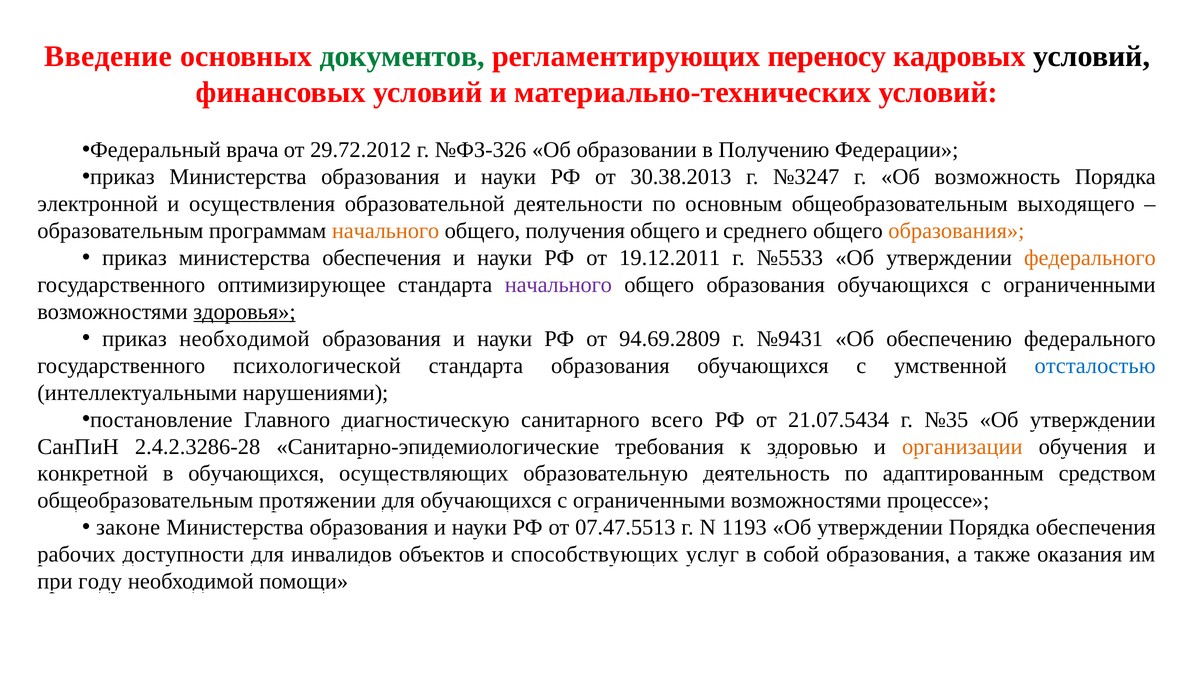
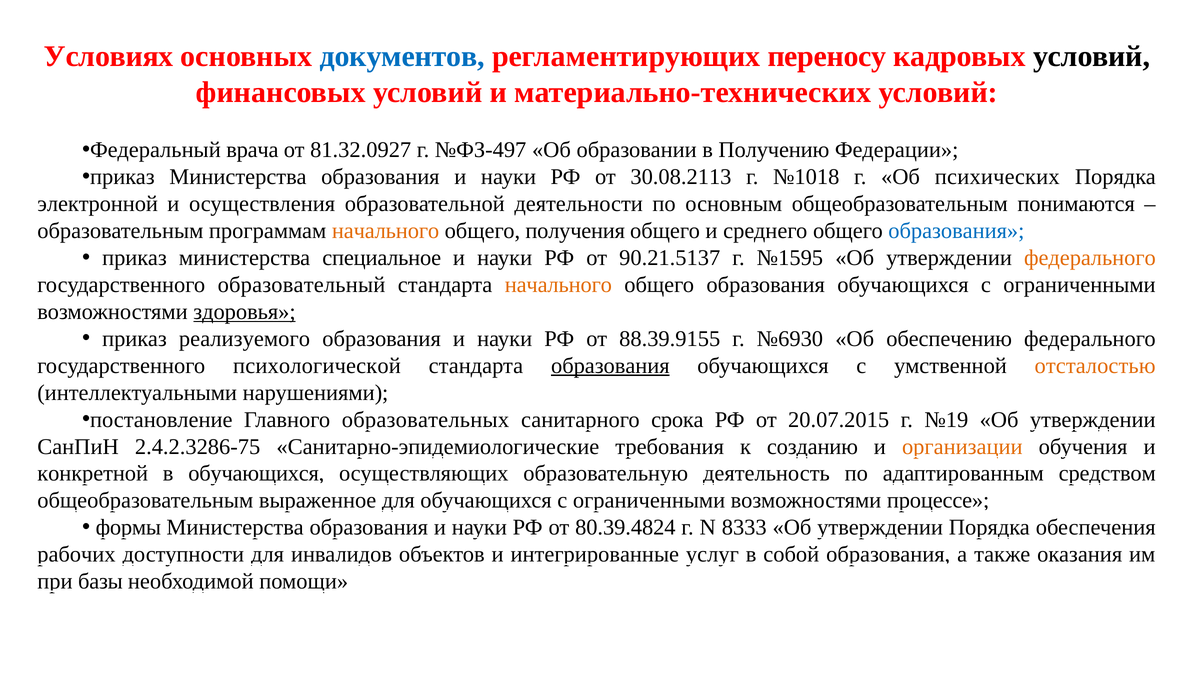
Введение: Введение -> Условиях
документов colour: green -> blue
29.72.2012: 29.72.2012 -> 81.32.0927
№ФЗ-326: №ФЗ-326 -> №ФЗ-497
30.38.2013: 30.38.2013 -> 30.08.2113
№3247: №3247 -> №1018
возможность: возможность -> психических
выходящего: выходящего -> понимаются
образования at (956, 231) colour: orange -> blue
министерства обеспечения: обеспечения -> специальное
19.12.2011: 19.12.2011 -> 90.21.5137
№5533: №5533 -> №1595
оптимизирующее: оптимизирующее -> образовательный
начального at (558, 285) colour: purple -> orange
приказ необходимой: необходимой -> реализуемого
94.69.2809: 94.69.2809 -> 88.39.9155
№9431: №9431 -> №6930
образования at (610, 366) underline: none -> present
отсталостью colour: blue -> orange
диагностическую: диагностическую -> образовательных
всего: всего -> срока
21.07.5434: 21.07.5434 -> 20.07.2015
№35: №35 -> №19
2.4.2.3286-28: 2.4.2.3286-28 -> 2.4.2.3286-75
здоровью: здоровью -> созданию
протяжении: протяжении -> выраженное
законе: законе -> формы
07.47.5513: 07.47.5513 -> 80.39.4824
1193: 1193 -> 8333
способствующих: способствующих -> интегрированные
году: году -> базы
